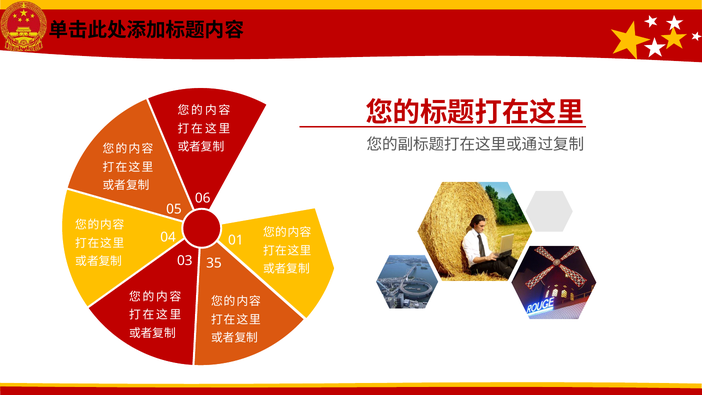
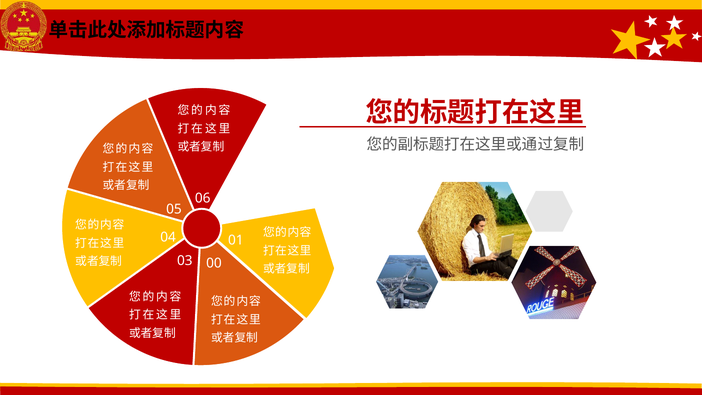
35: 35 -> 00
